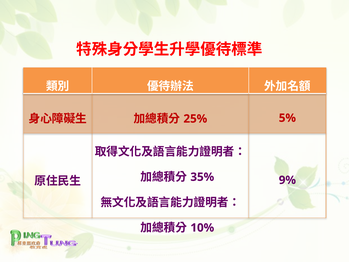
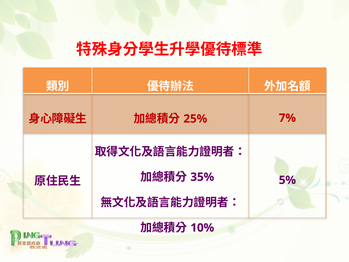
5%: 5% -> 7%
9%: 9% -> 5%
